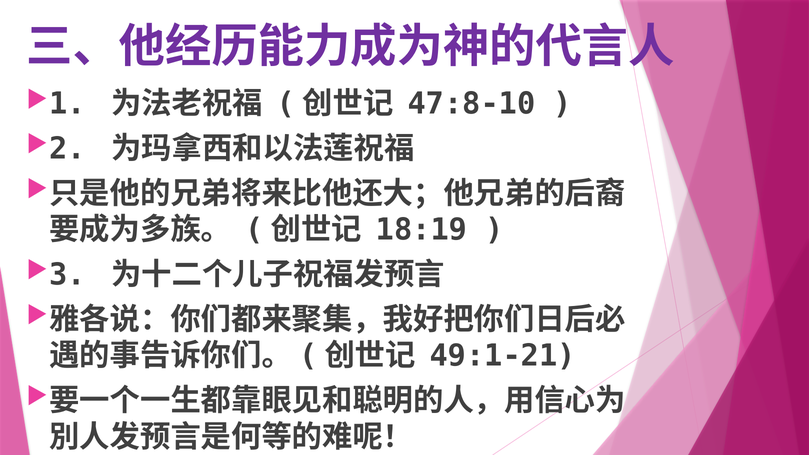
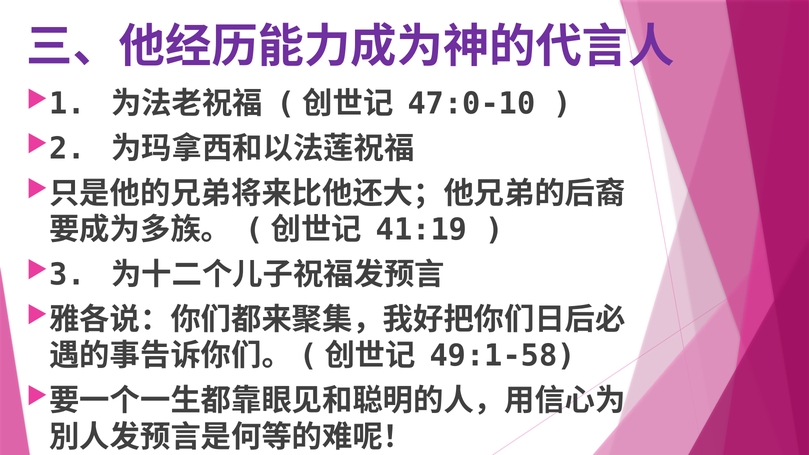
47:8-10: 47:8-10 -> 47:0-10
18:19: 18:19 -> 41:19
49:1-21: 49:1-21 -> 49:1-58
